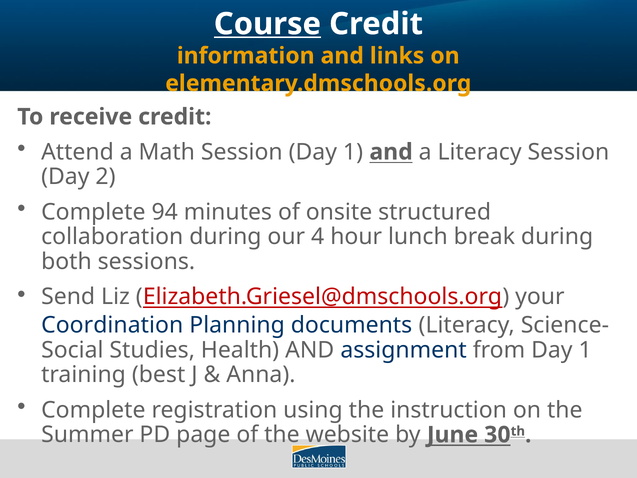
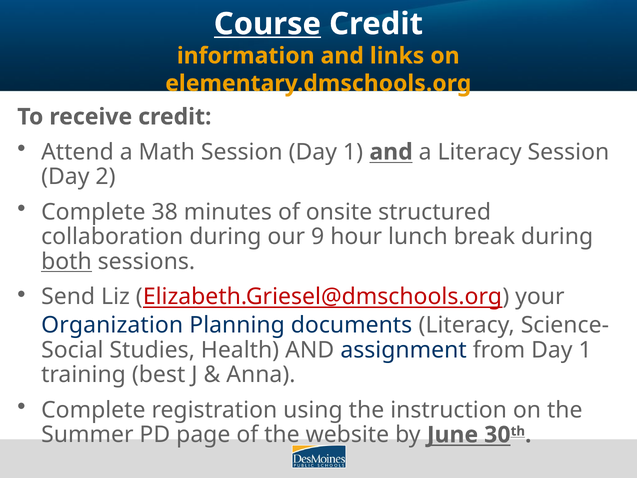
94: 94 -> 38
4: 4 -> 9
both underline: none -> present
Coordination: Coordination -> Organization
